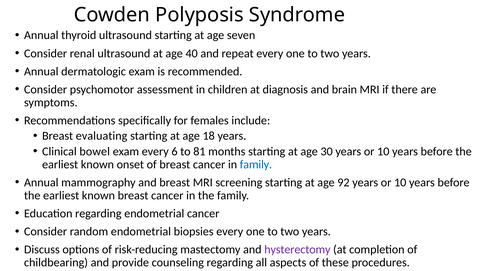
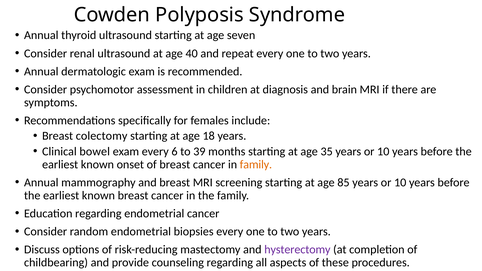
evaluating: evaluating -> colectomy
81: 81 -> 39
30: 30 -> 35
family at (256, 165) colour: blue -> orange
92: 92 -> 85
